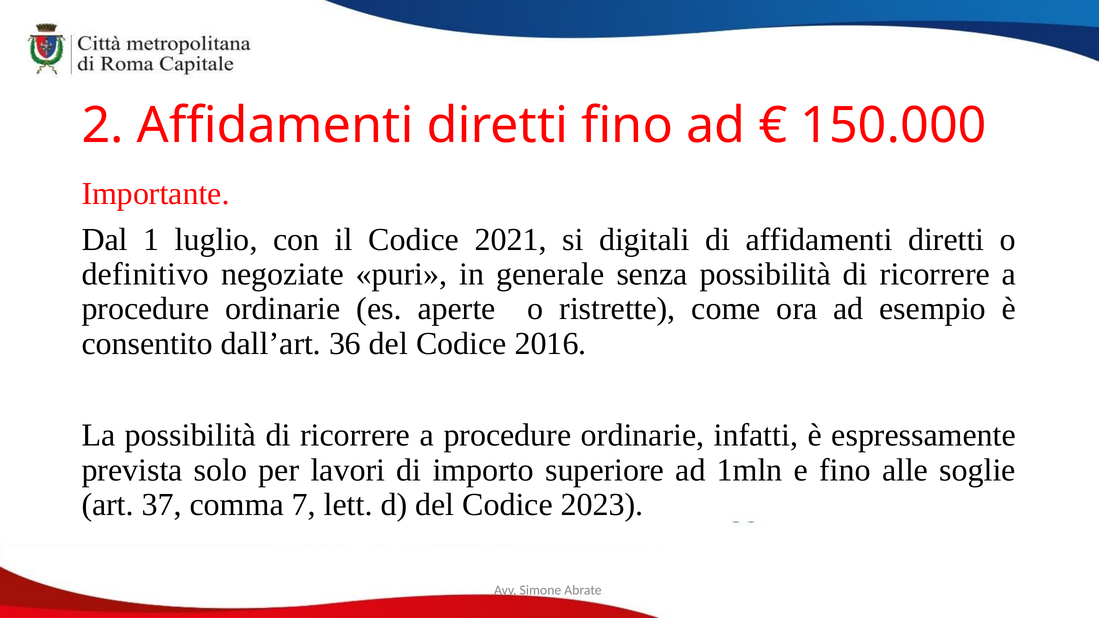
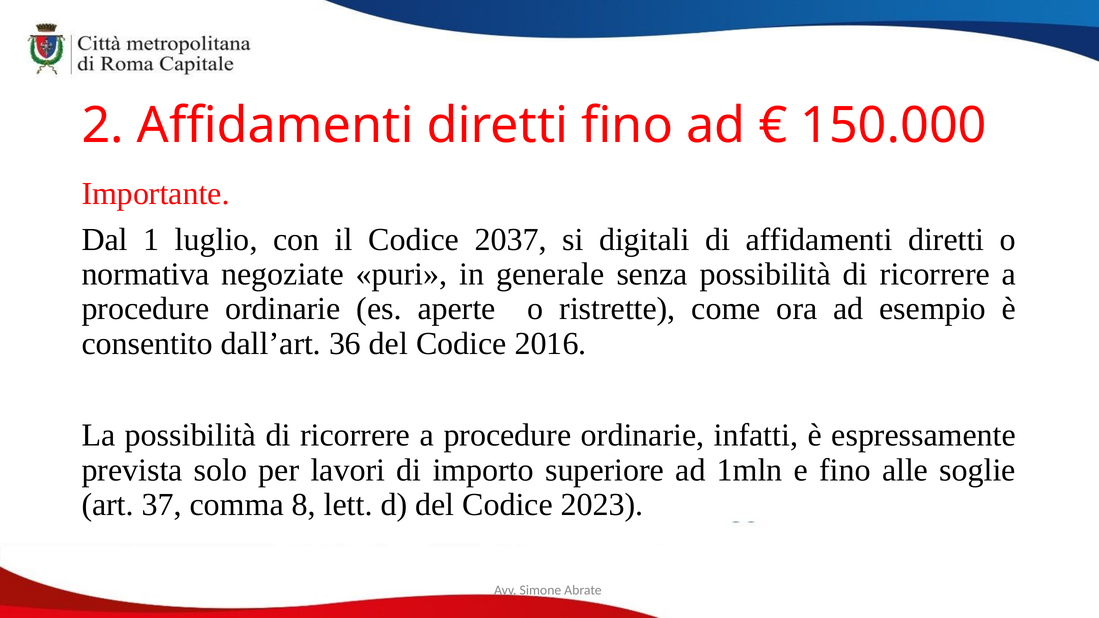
2021: 2021 -> 2037
definitivo: definitivo -> normativa
7: 7 -> 8
